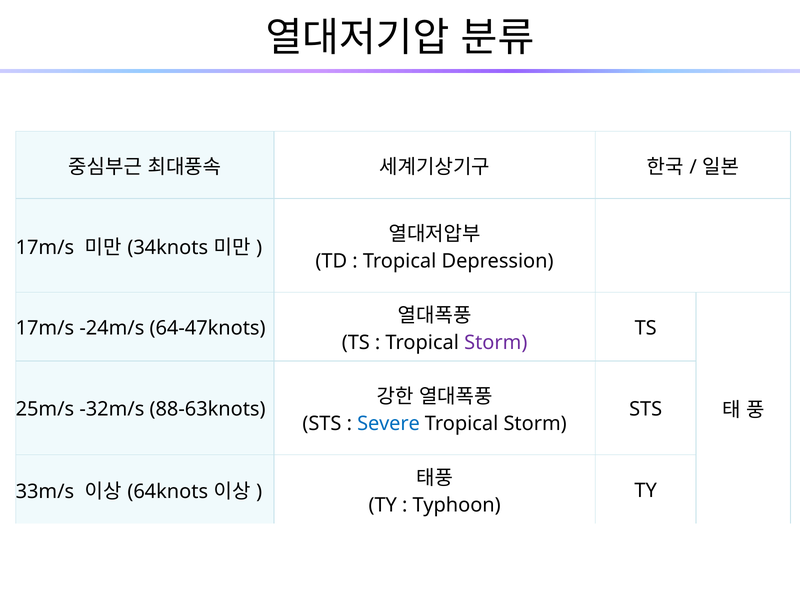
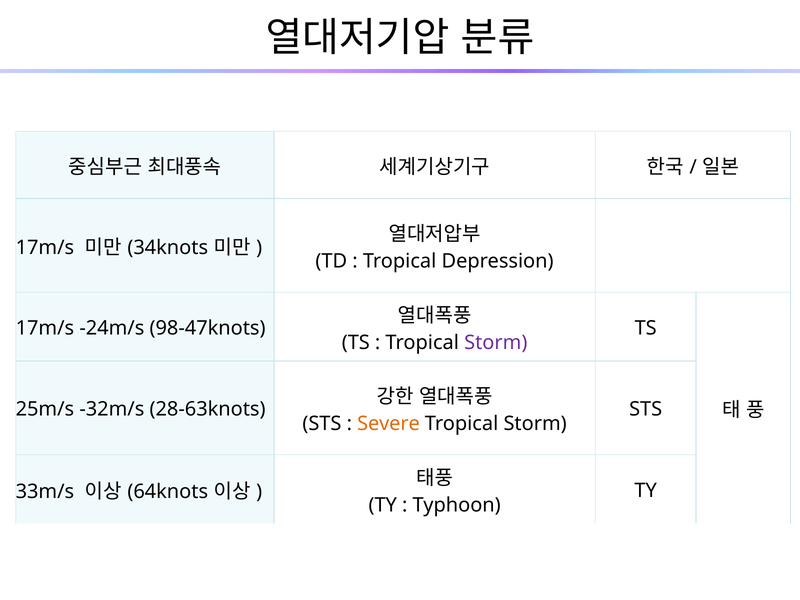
64-47knots: 64-47knots -> 98-47knots
88-63knots: 88-63knots -> 28-63knots
Severe colour: blue -> orange
